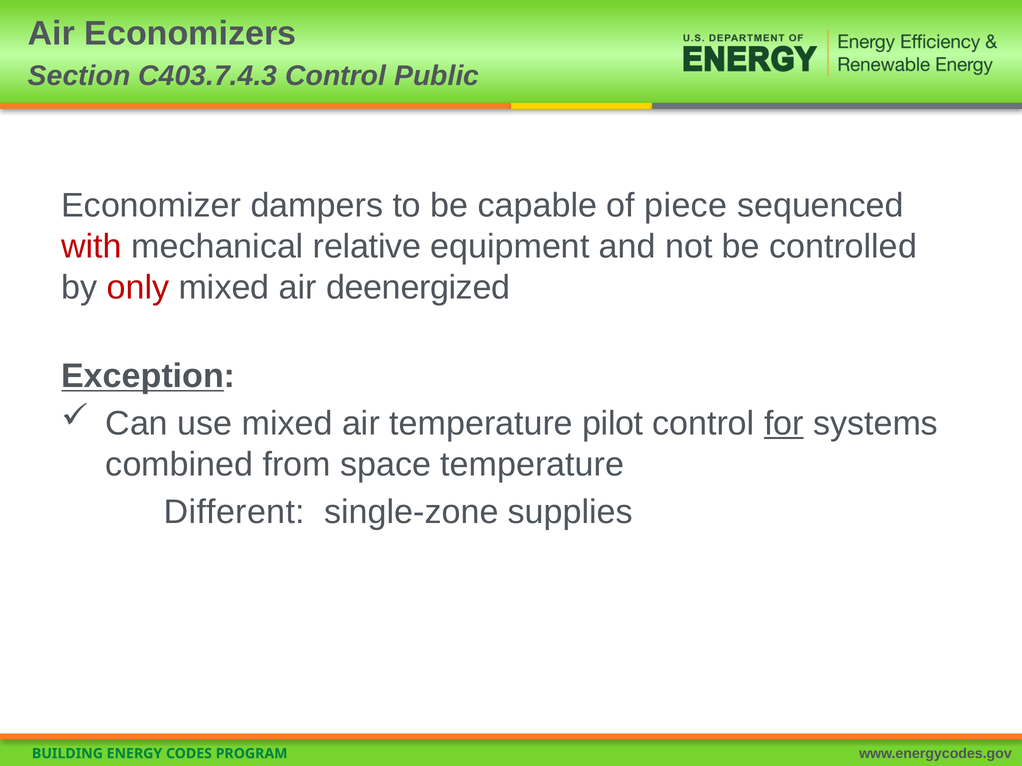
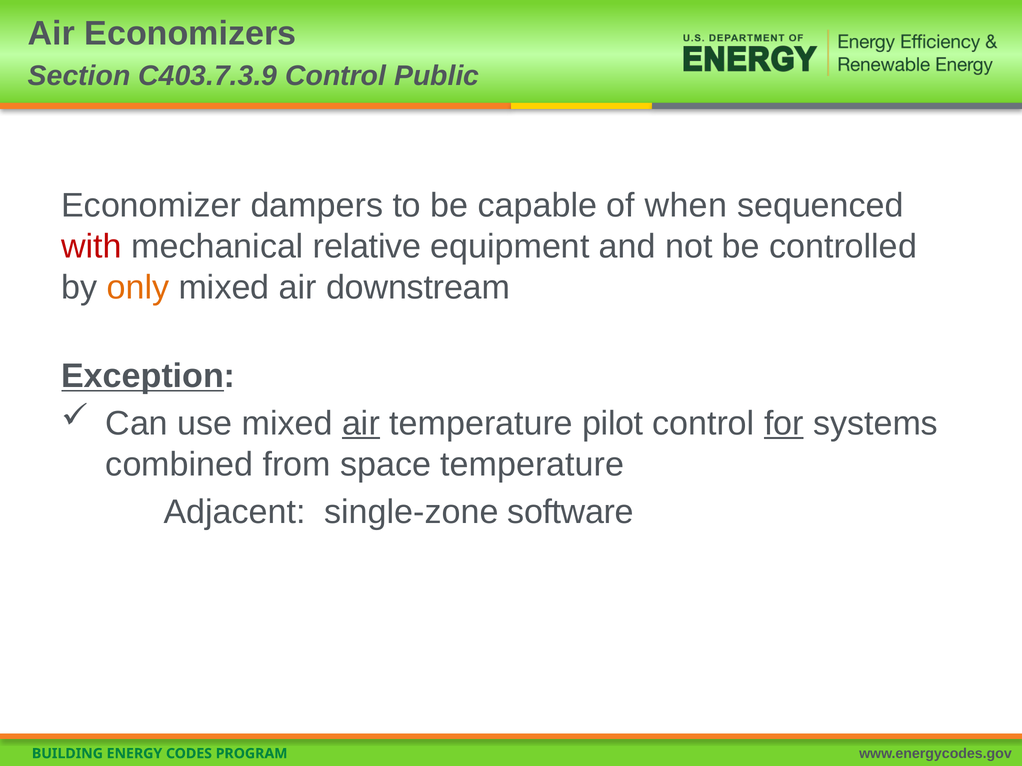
C403.7.4.3: C403.7.4.3 -> C403.7.3.9
piece: piece -> when
only colour: red -> orange
deenergized: deenergized -> downstream
air at (361, 424) underline: none -> present
Different: Different -> Adjacent
supplies: supplies -> software
